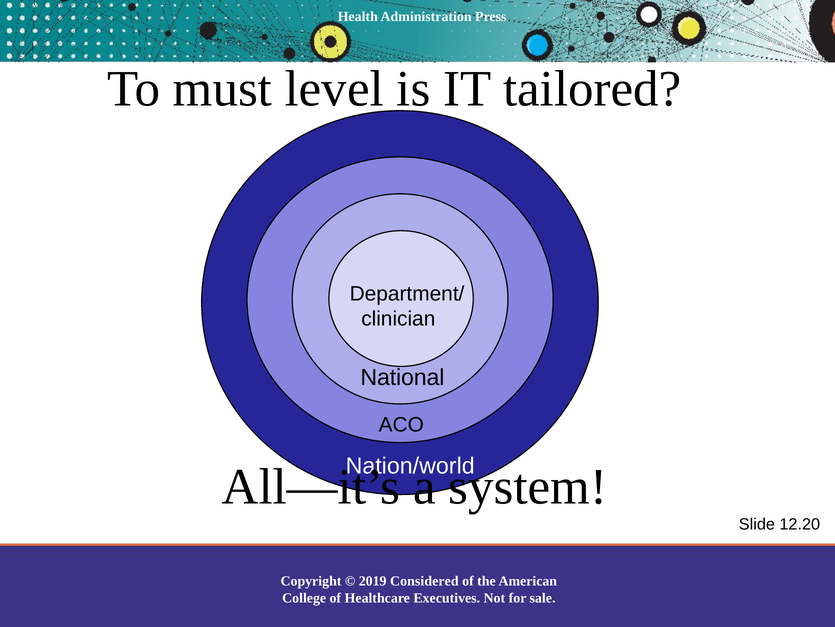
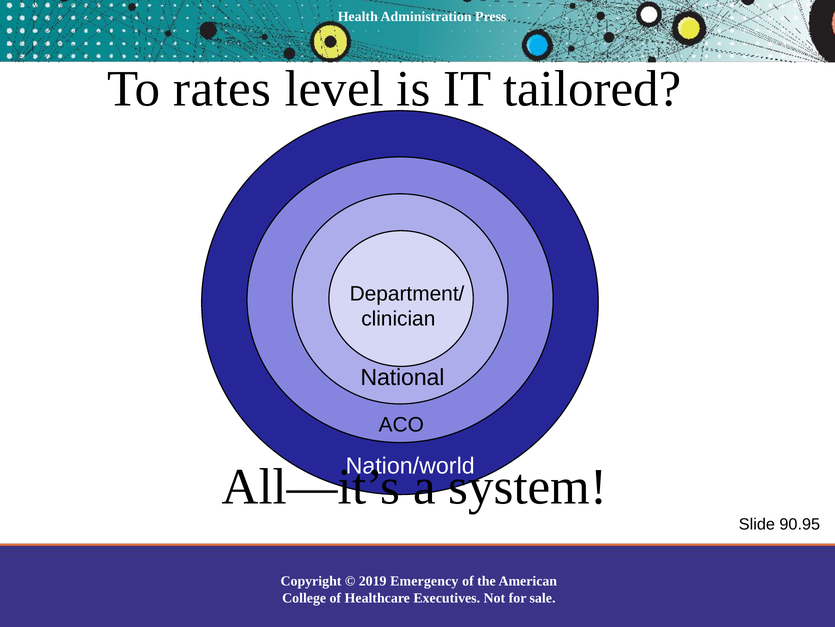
must: must -> rates
12.20: 12.20 -> 90.95
Considered: Considered -> Emergency
